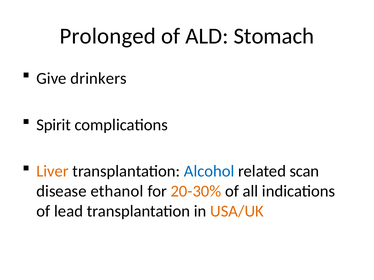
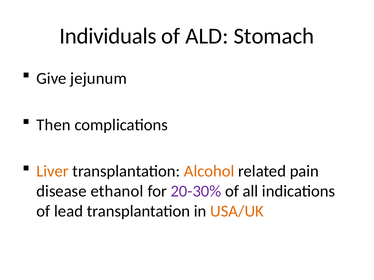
Prolonged: Prolonged -> Individuals
drinkers: drinkers -> jejunum
Spirit: Spirit -> Then
Alcohol colour: blue -> orange
scan: scan -> pain
20-30% colour: orange -> purple
